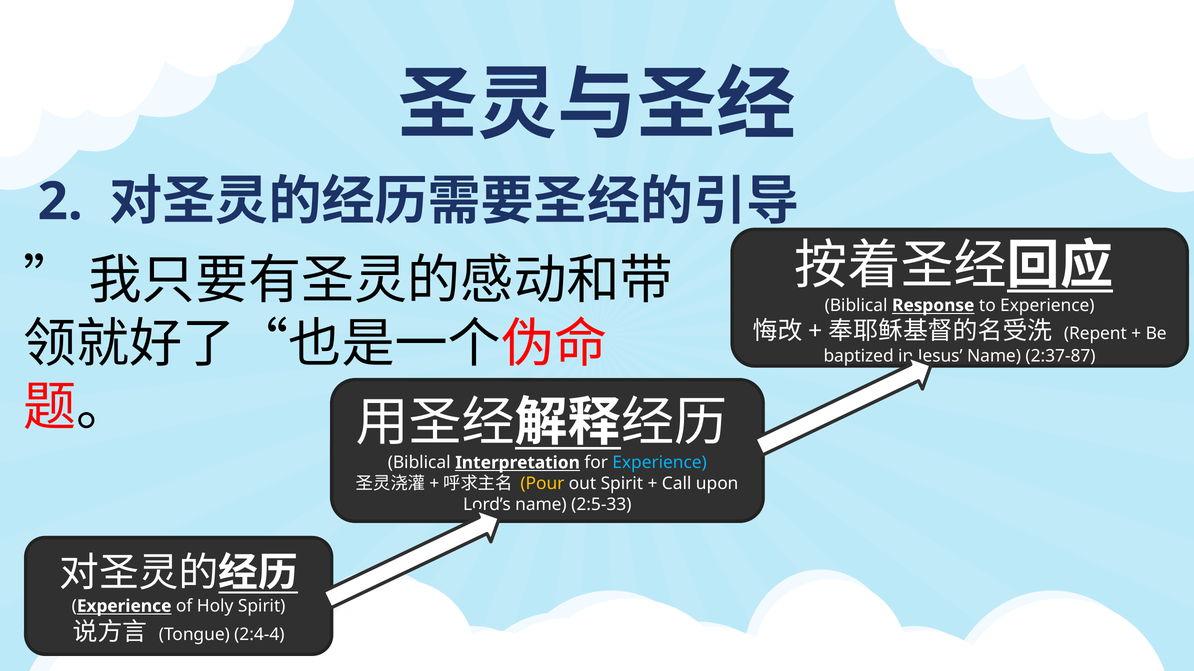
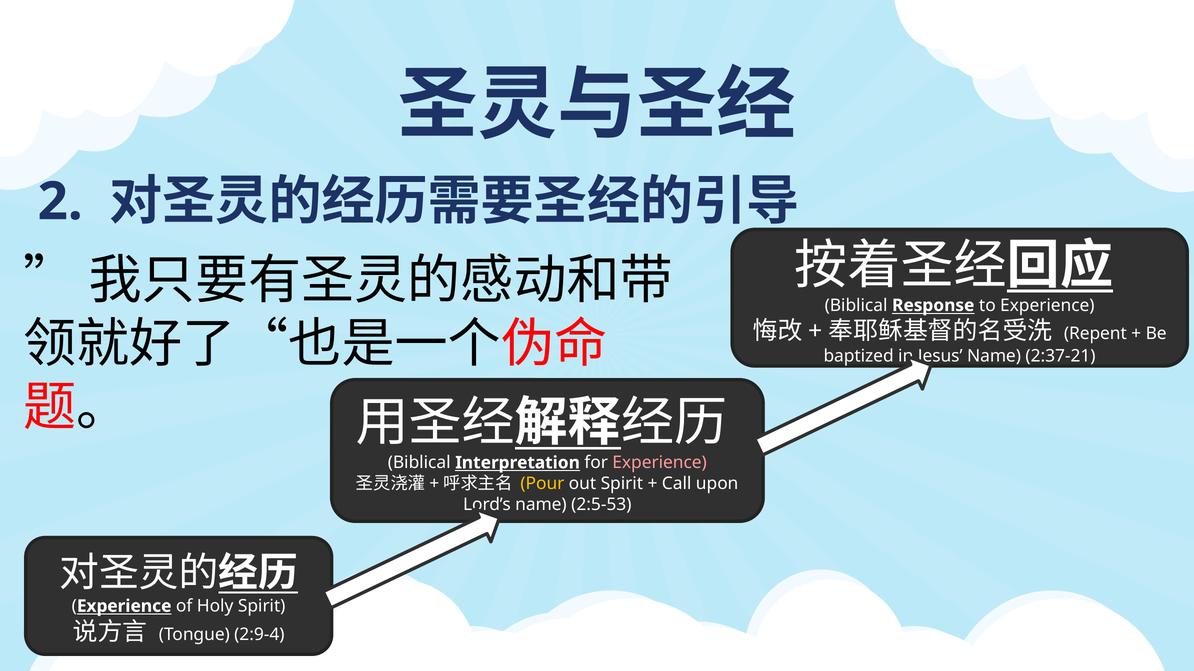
2:37-87: 2:37-87 -> 2:37-21
Experience at (660, 463) colour: light blue -> pink
2:5-33: 2:5-33 -> 2:5-53
2:4-4: 2:4-4 -> 2:9-4
